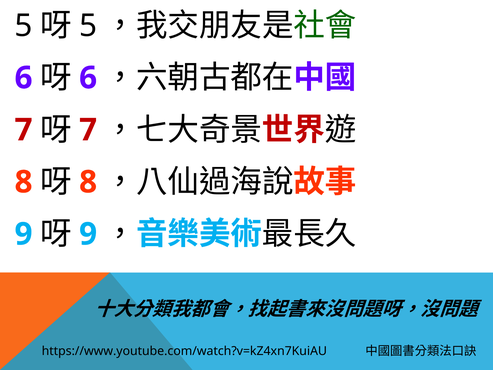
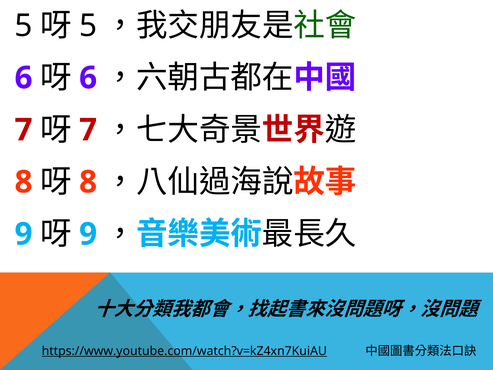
https://www.youtube.com/watch?v=kZ4xn7KuiAU underline: none -> present
